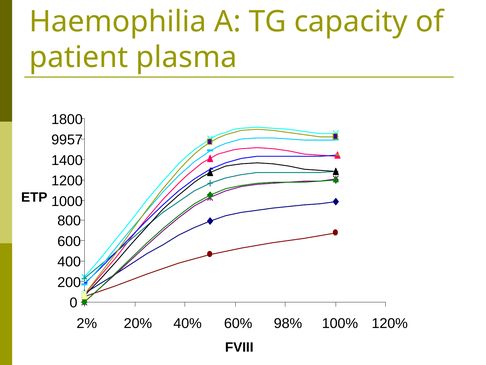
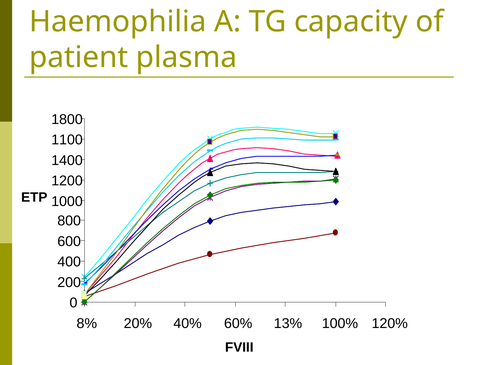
9957: 9957 -> 1100
2%: 2% -> 8%
98%: 98% -> 13%
